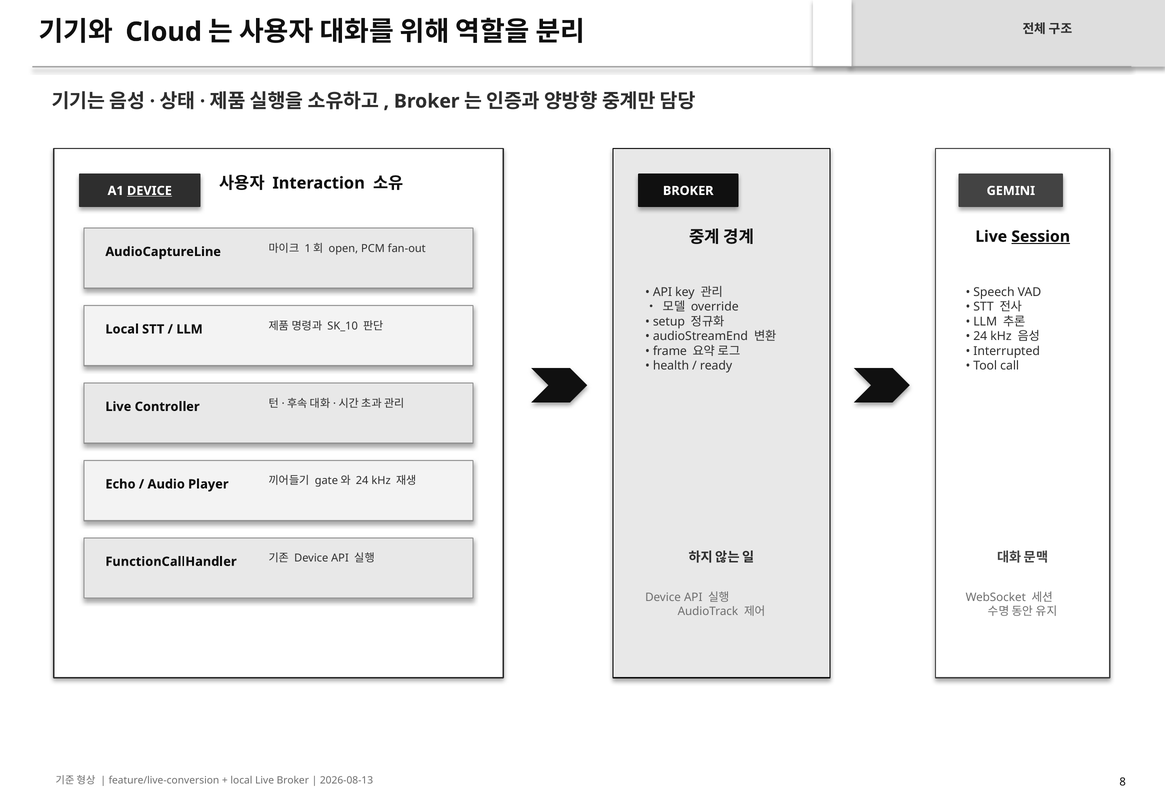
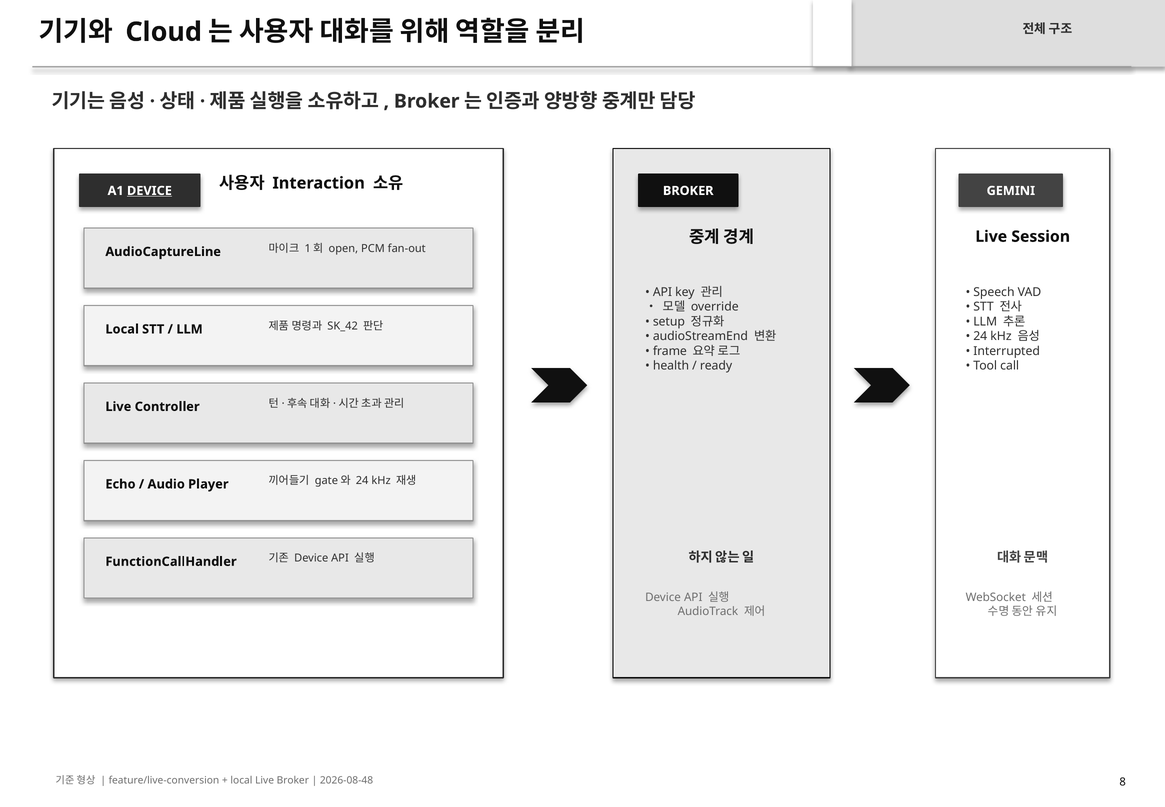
Session underline: present -> none
SK_10: SK_10 -> SK_42
2026-08-13: 2026-08-13 -> 2026-08-48
